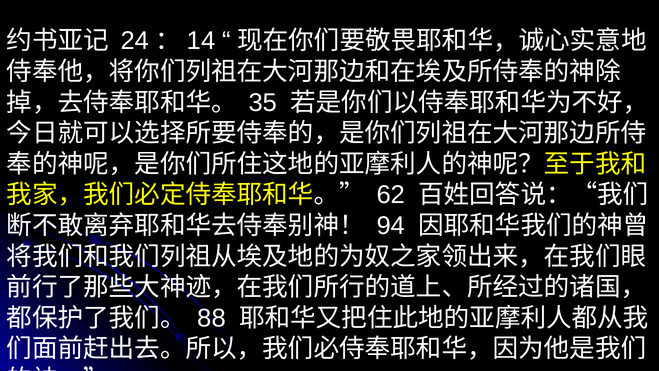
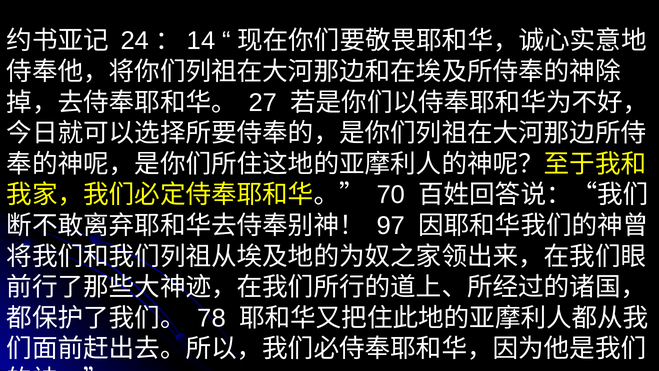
35: 35 -> 27
62: 62 -> 70
94: 94 -> 97
88: 88 -> 78
